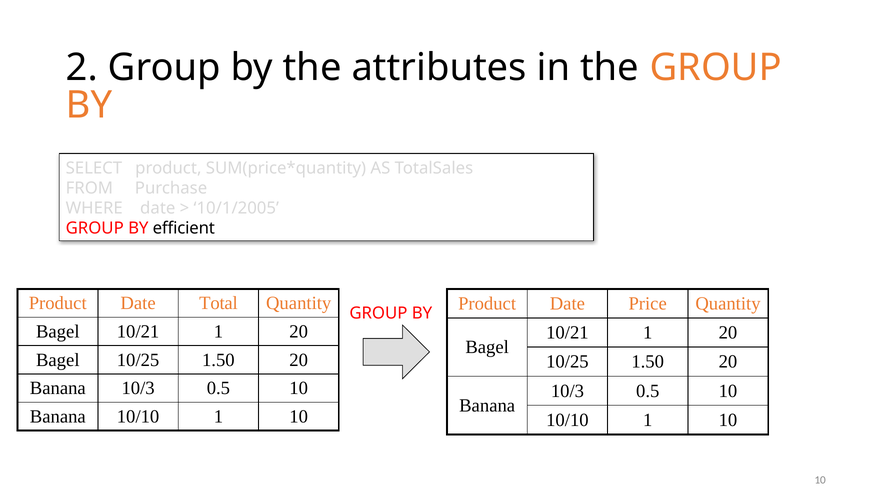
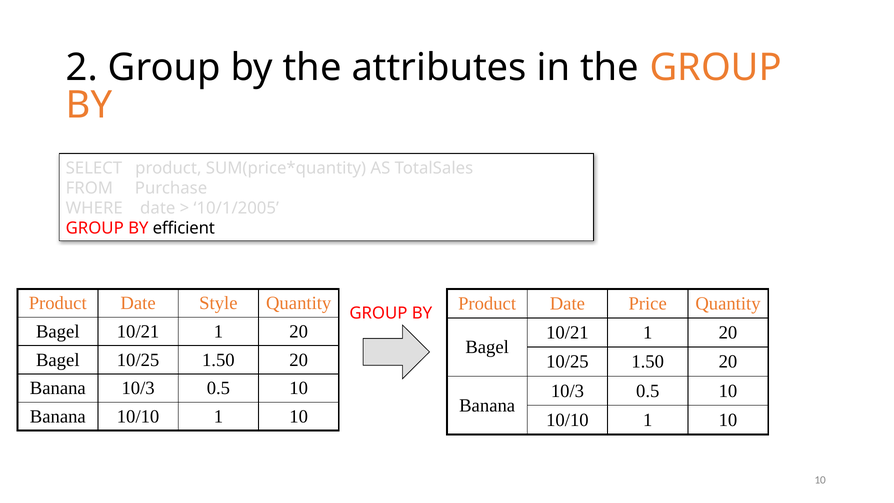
Total: Total -> Style
